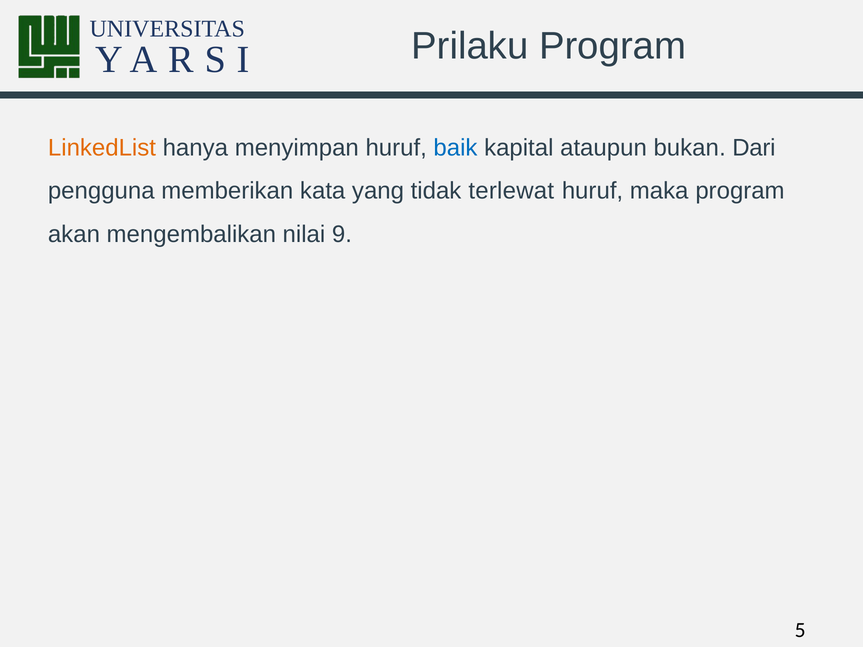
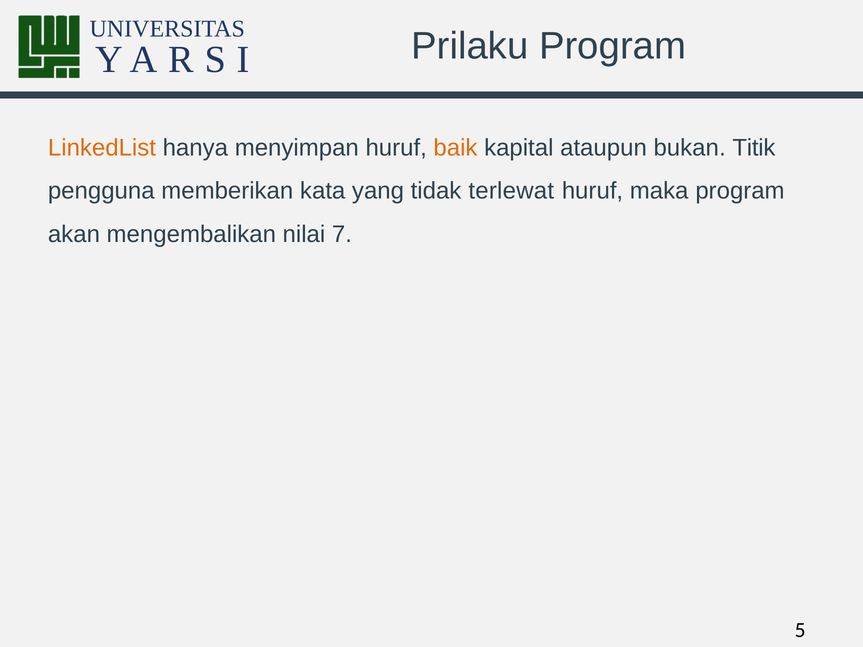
baik colour: blue -> orange
Dari: Dari -> Titik
9: 9 -> 7
